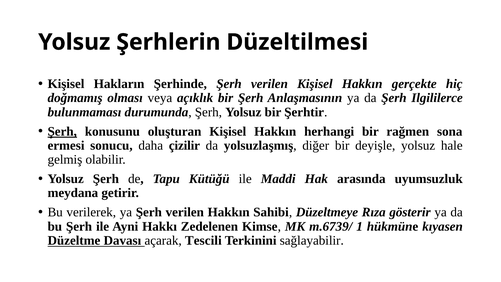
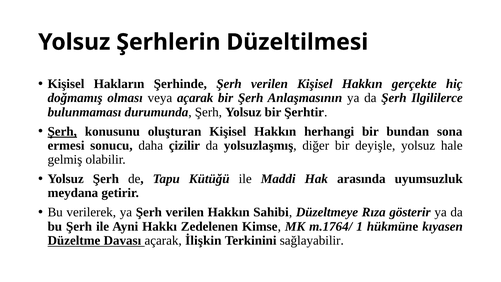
veya açıklık: açıklık -> açarak
rağmen: rağmen -> bundan
m.6739/: m.6739/ -> m.1764/
Tescili: Tescili -> İlişkin
